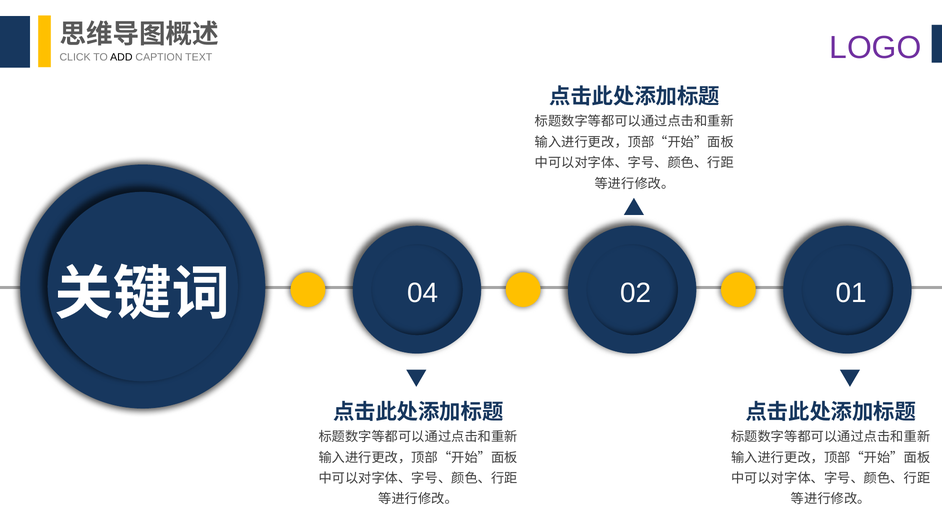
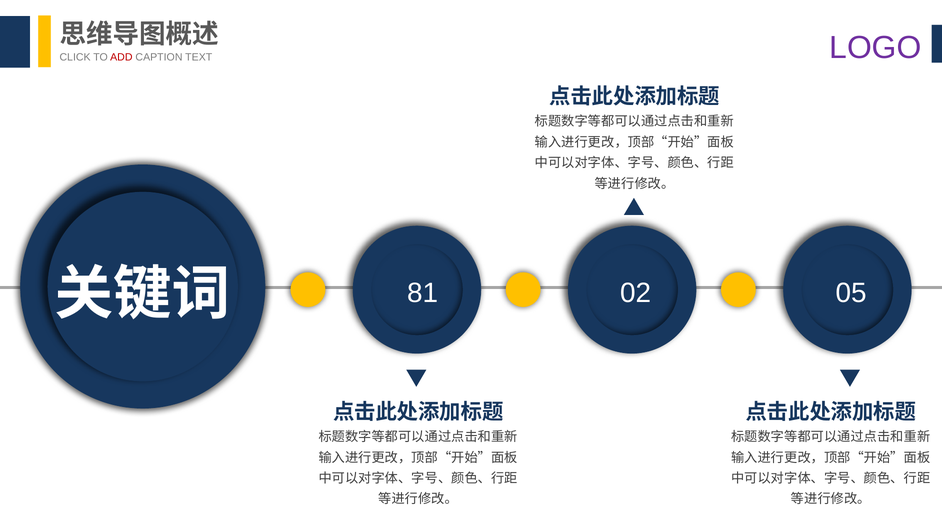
ADD colour: black -> red
04: 04 -> 81
01: 01 -> 05
